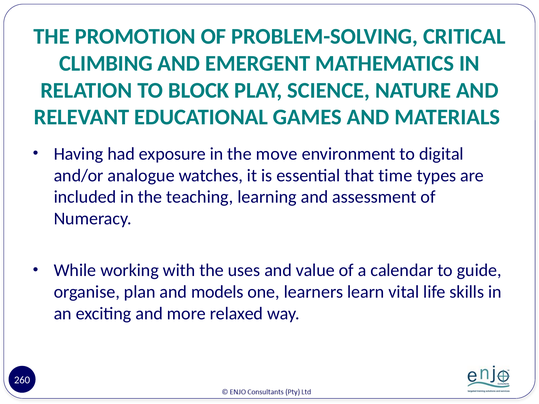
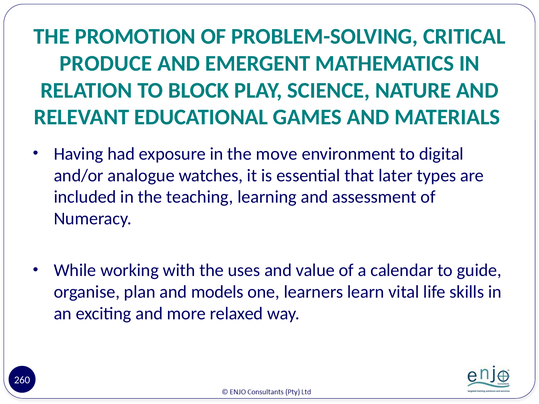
CLIMBING: CLIMBING -> PRODUCE
time: time -> later
